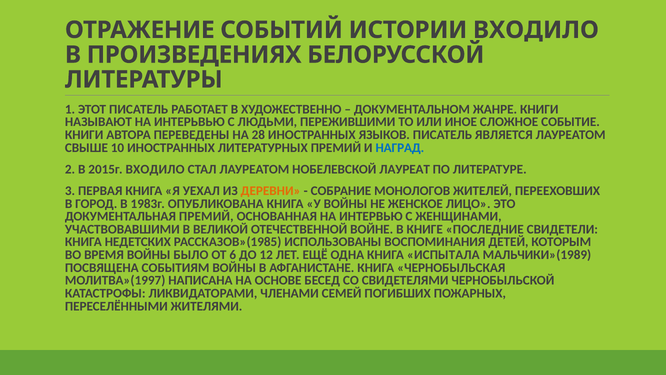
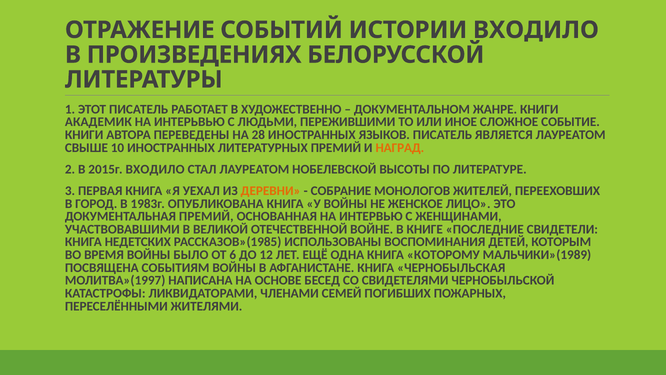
НАЗЫВАЮТ: НАЗЫВАЮТ -> АКАДЕМИК
НАГРАД colour: blue -> orange
ЛАУРЕАТ: ЛАУРЕАТ -> ВЫСОТЫ
ИСПЫТАЛА: ИСПЫТАЛА -> КОТОРОМУ
